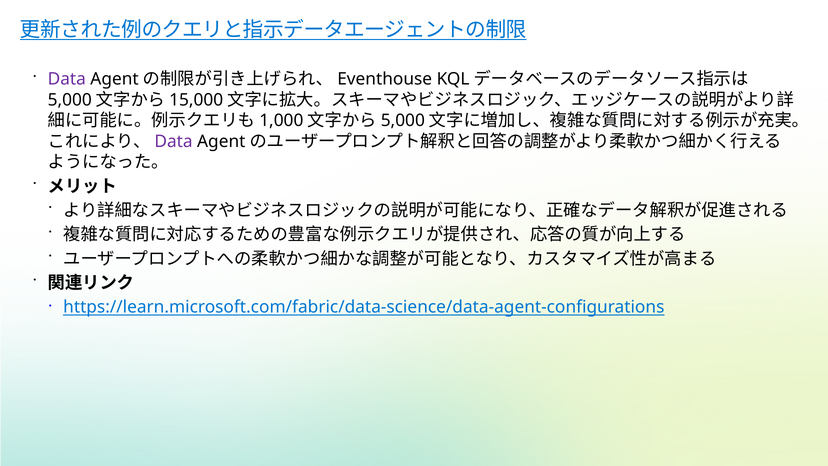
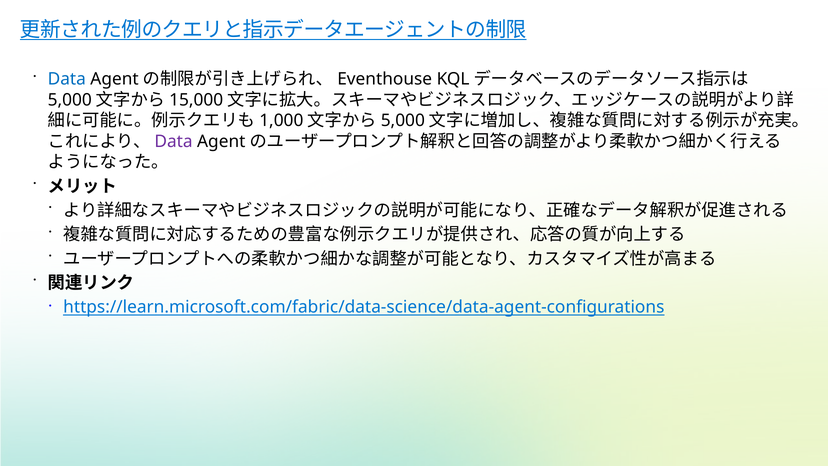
Data at (67, 79) colour: purple -> blue
